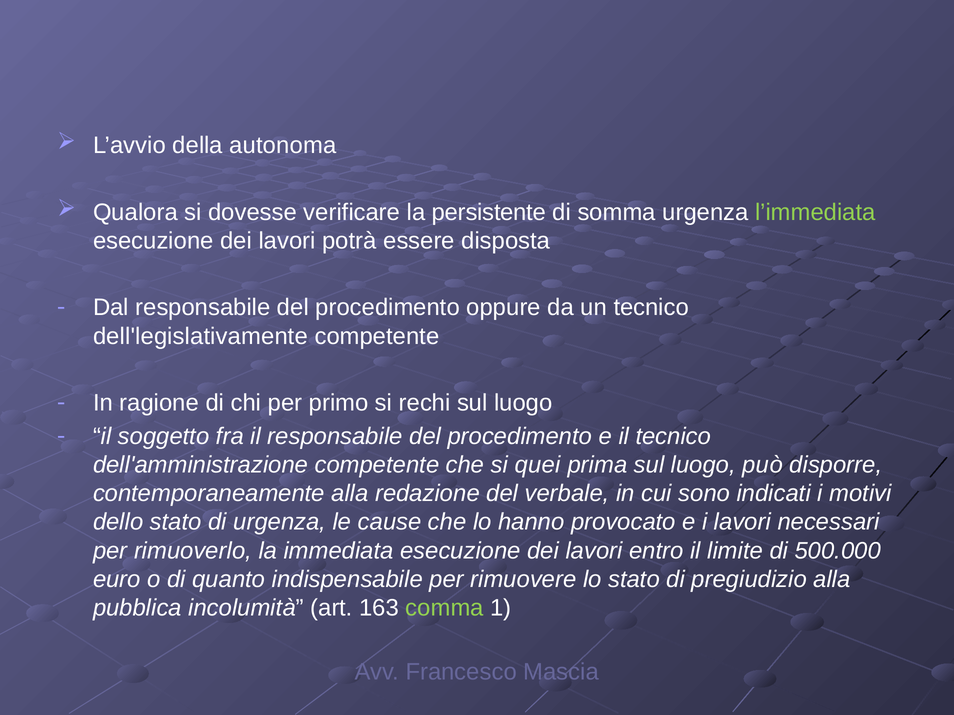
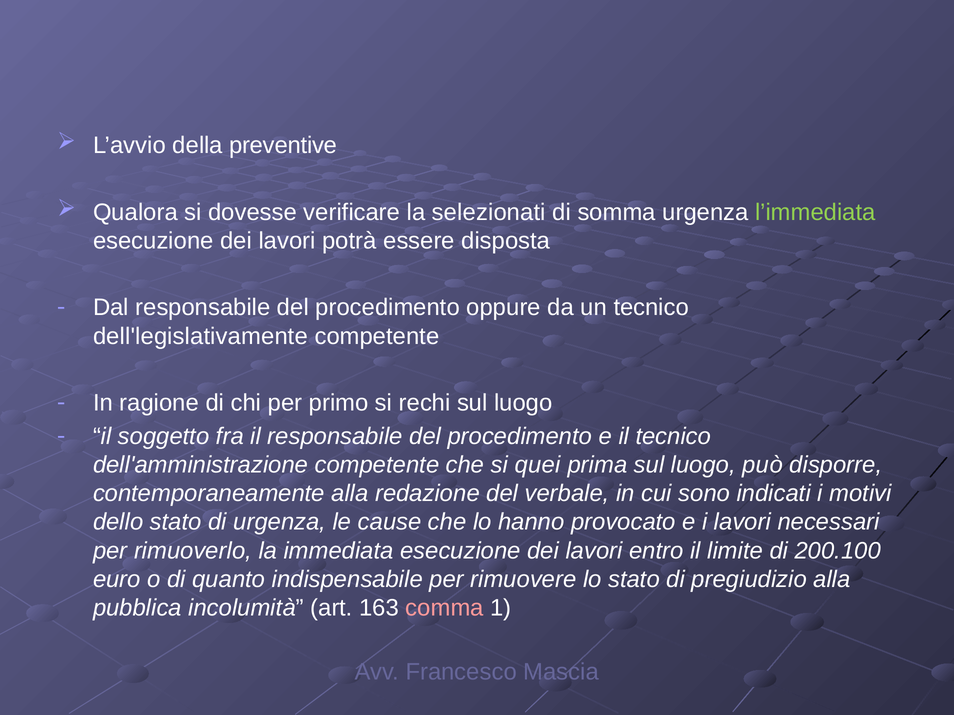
autonoma: autonoma -> preventive
persistente: persistente -> selezionati
500.000: 500.000 -> 200.100
comma colour: light green -> pink
